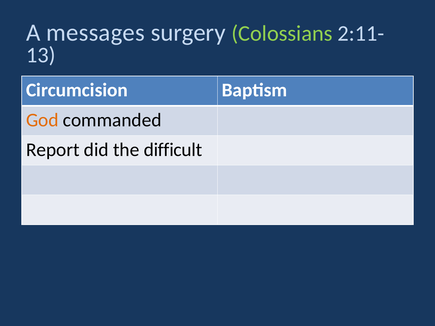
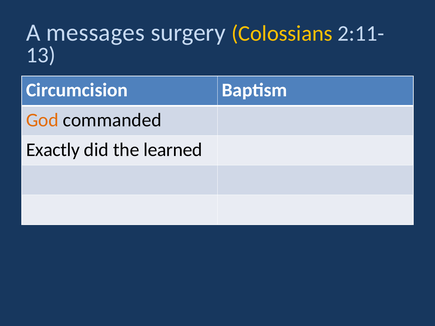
Colossians colour: light green -> yellow
Report: Report -> Exactly
difficult: difficult -> learned
